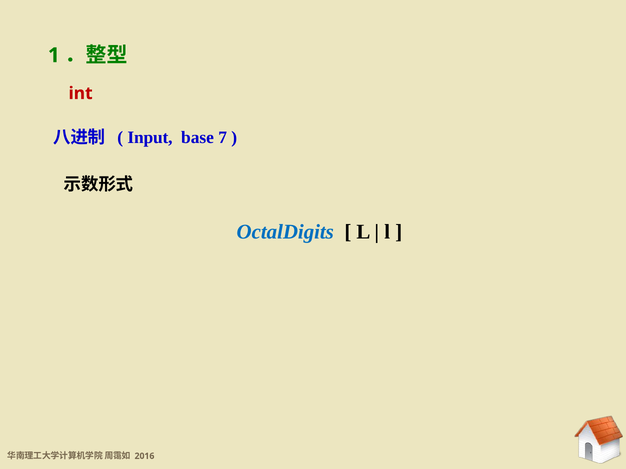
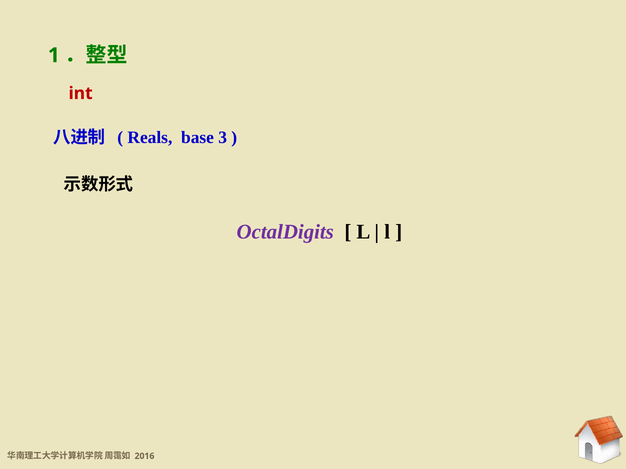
Input: Input -> Reals
7: 7 -> 3
OctalDigits colour: blue -> purple
